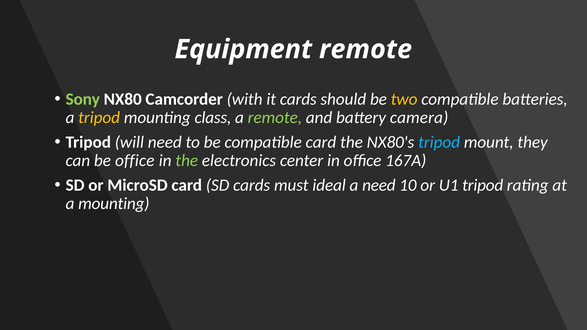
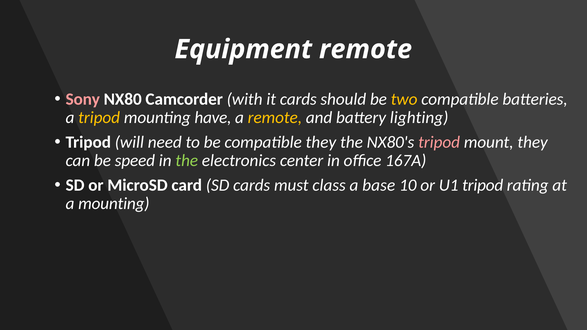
Sony colour: light green -> pink
class: class -> have
remote at (275, 118) colour: light green -> yellow
camera: camera -> lighting
compatible card: card -> they
tripod at (439, 142) colour: light blue -> pink
be office: office -> speed
ideal: ideal -> class
a need: need -> base
